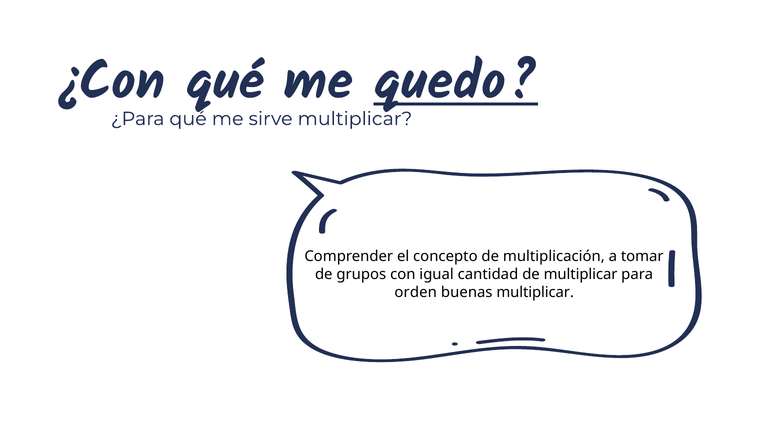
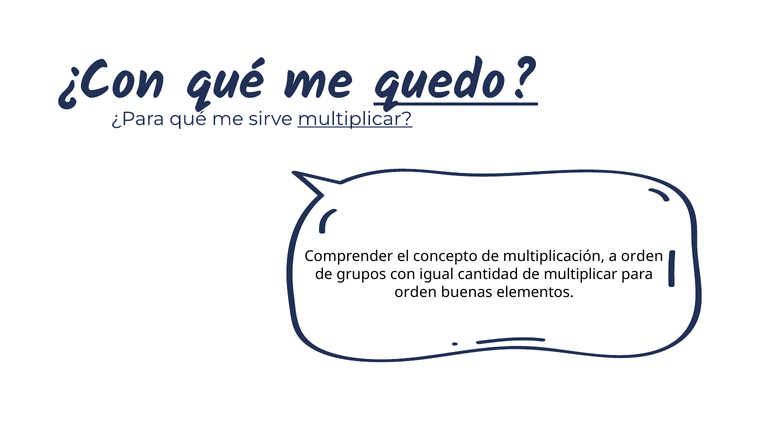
multiplicar at (355, 119) underline: none -> present
a tomar: tomar -> orden
buenas multiplicar: multiplicar -> elementos
